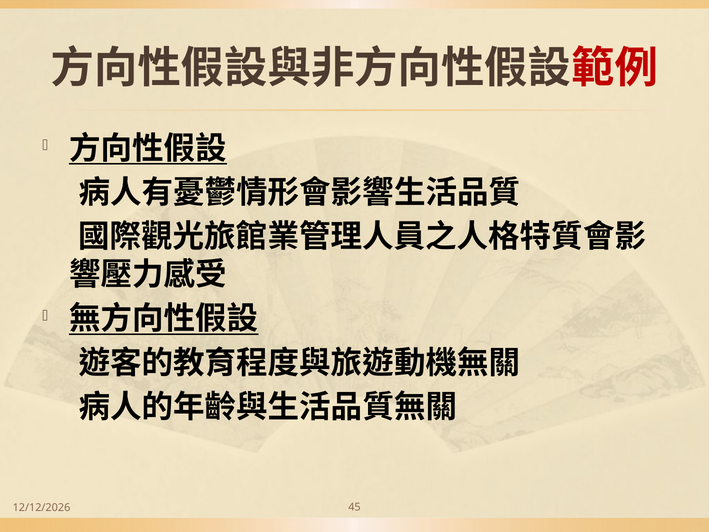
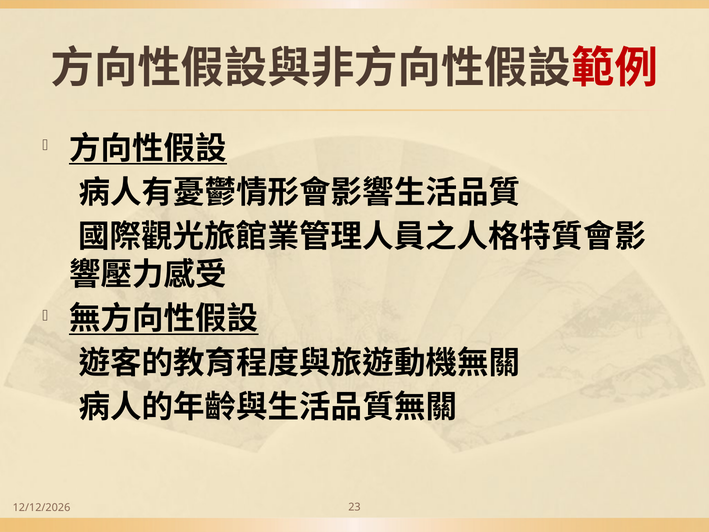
45: 45 -> 23
